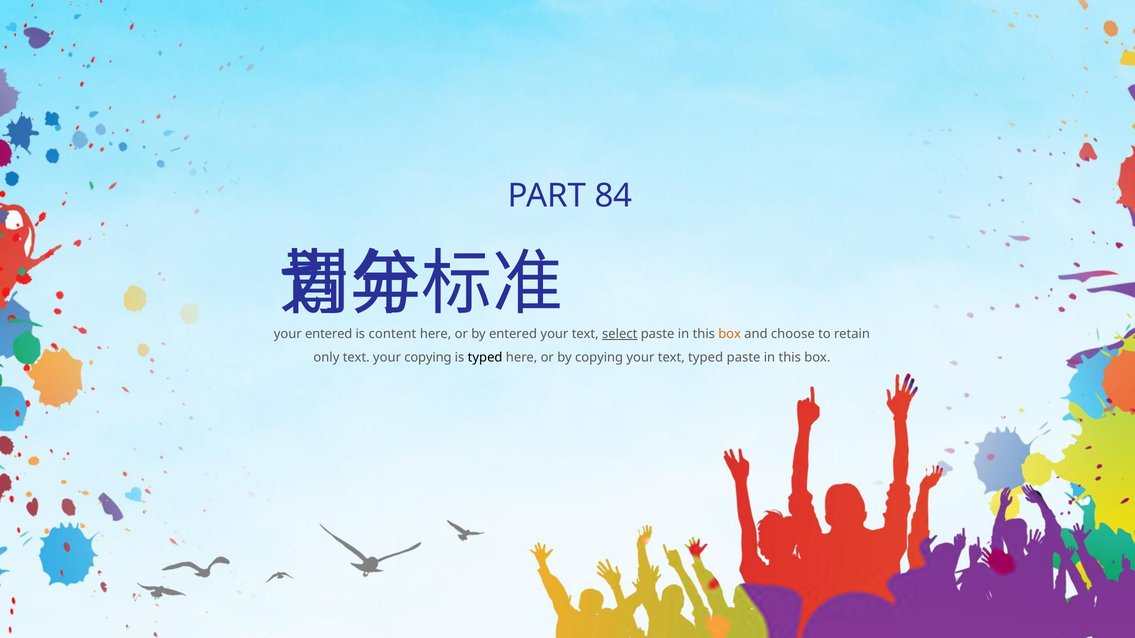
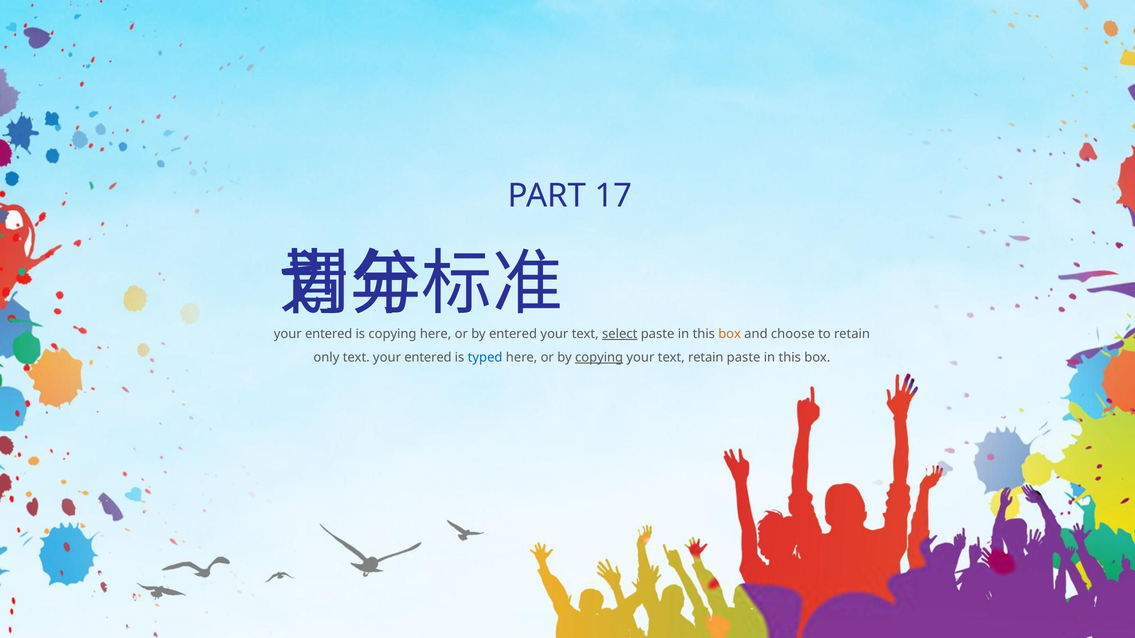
84: 84 -> 17
is content: content -> copying
text your copying: copying -> entered
typed at (485, 358) colour: black -> blue
copying at (599, 358) underline: none -> present
text typed: typed -> retain
